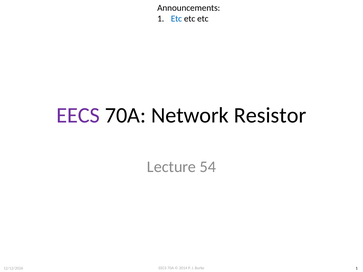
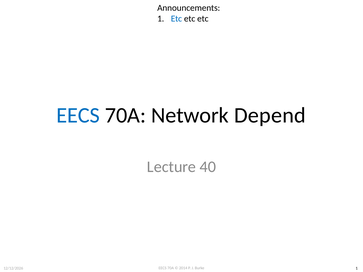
EECS at (78, 115) colour: purple -> blue
Resistor: Resistor -> Depend
54: 54 -> 40
